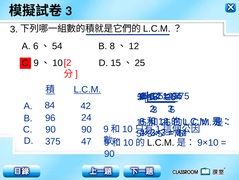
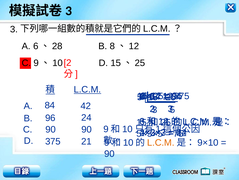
54: 54 -> 28
47: 47 -> 21
L.C.M at (161, 142) colour: black -> orange
